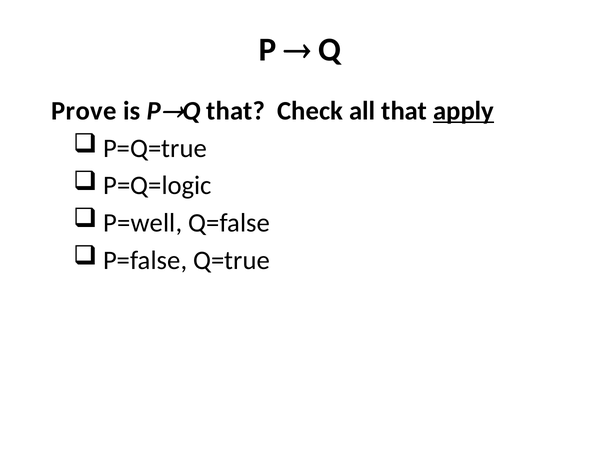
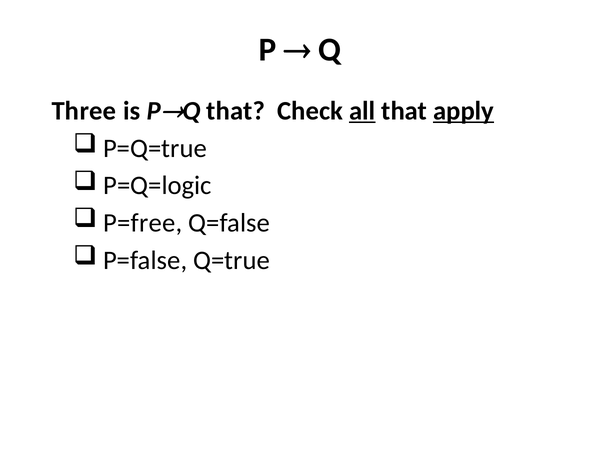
Prove: Prove -> Three
all underline: none -> present
P=well: P=well -> P=free
